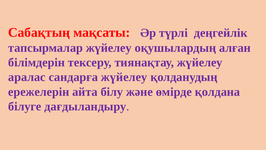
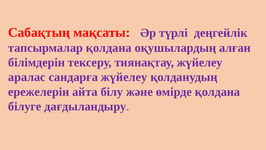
тапсырмалар жүйелеу: жүйелеу -> қолдана
